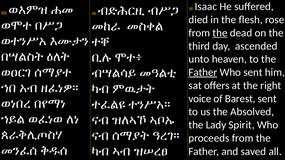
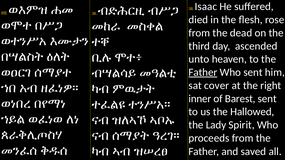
the at (220, 33) underline: present -> none
offers: offers -> cover
voice: voice -> inner
Absolved: Absolved -> Hallowed
